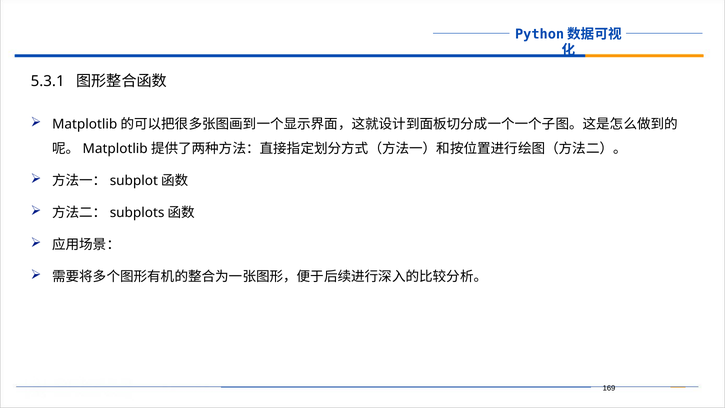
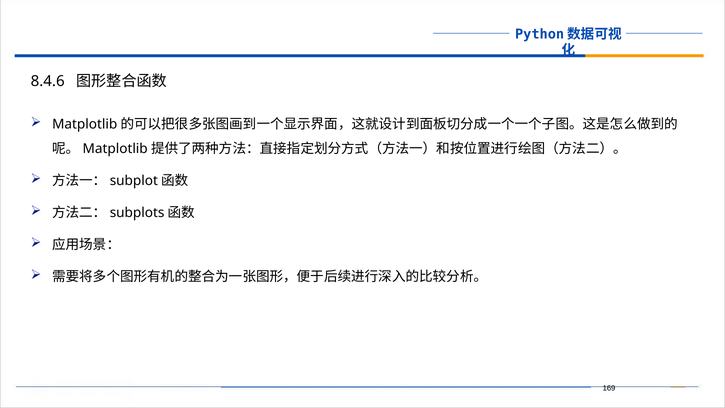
5.3.1: 5.3.1 -> 8.4.6
